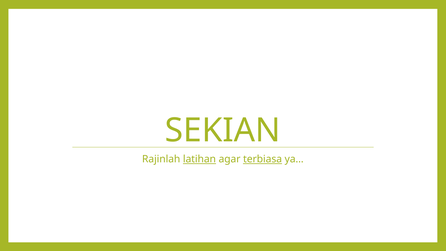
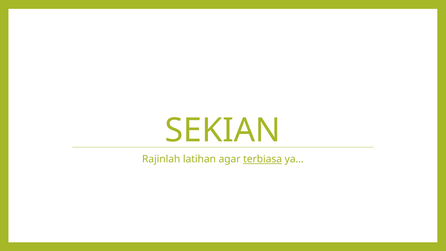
latihan underline: present -> none
